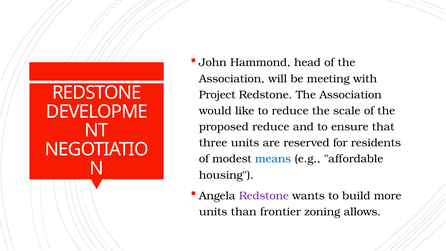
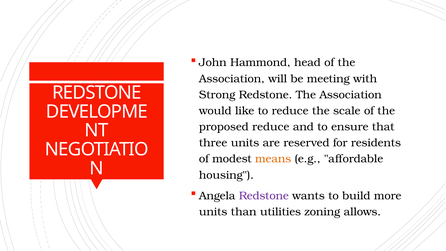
Project: Project -> Strong
means colour: blue -> orange
frontier: frontier -> utilities
